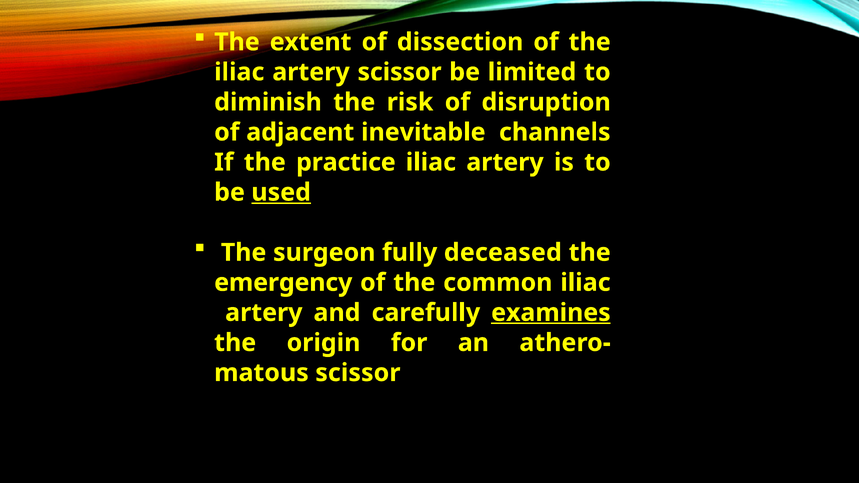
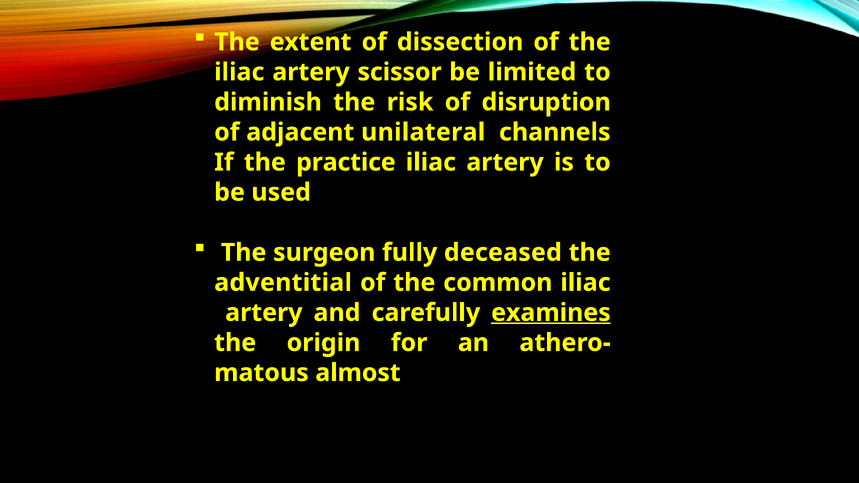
inevitable: inevitable -> unilateral
used underline: present -> none
emergency: emergency -> adventitial
matous scissor: scissor -> almost
